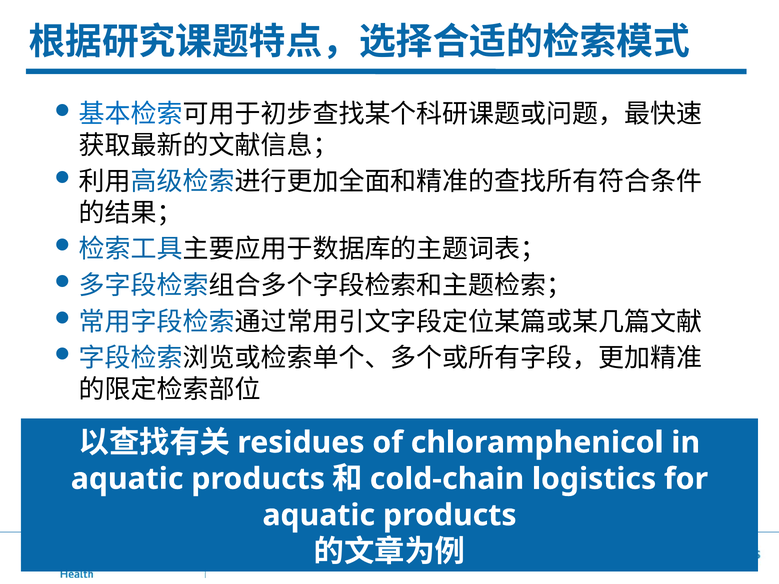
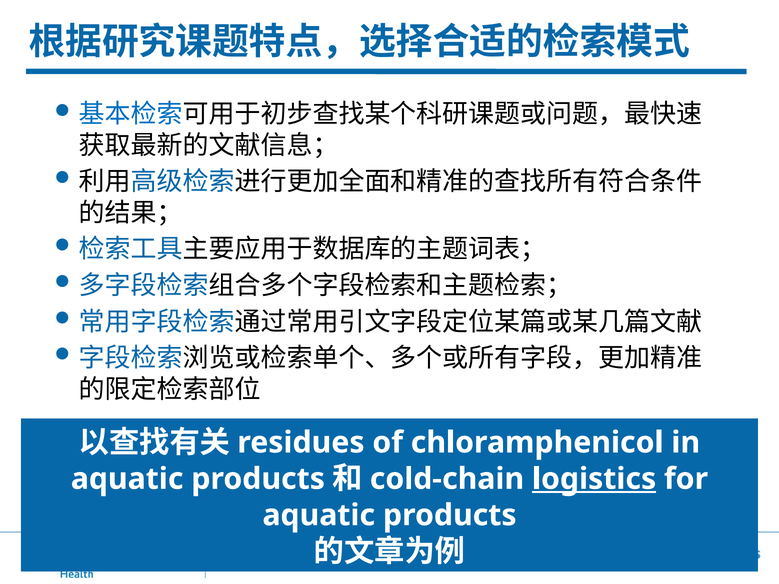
logistics underline: none -> present
